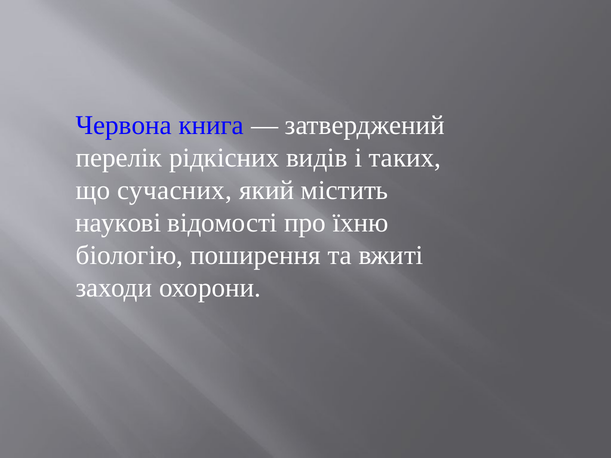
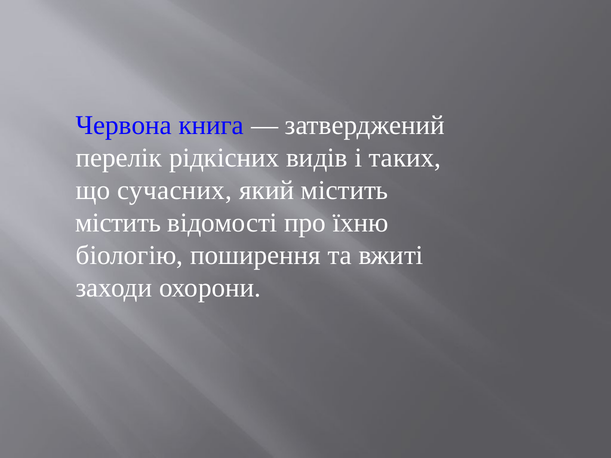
наукові at (118, 223): наукові -> містить
